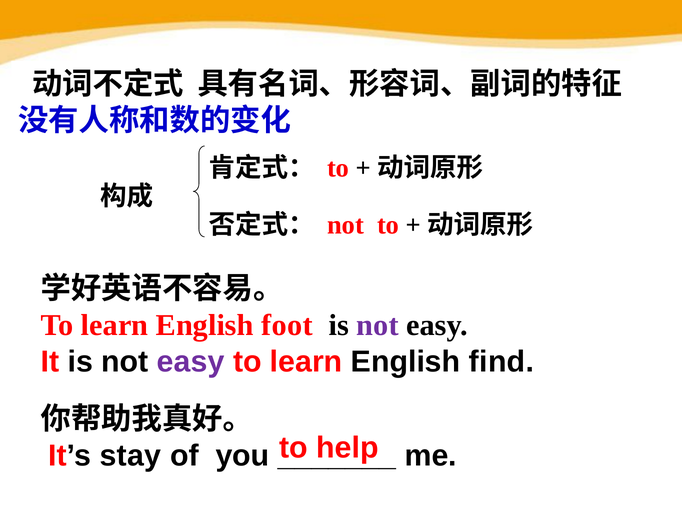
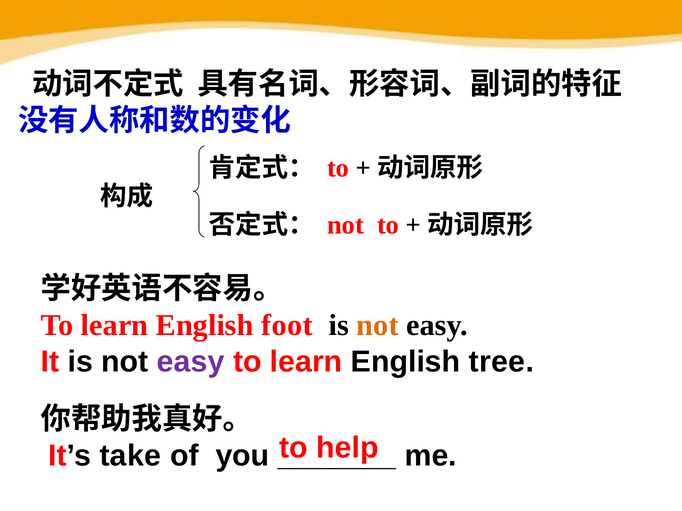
not at (378, 326) colour: purple -> orange
find: find -> tree
stay: stay -> take
